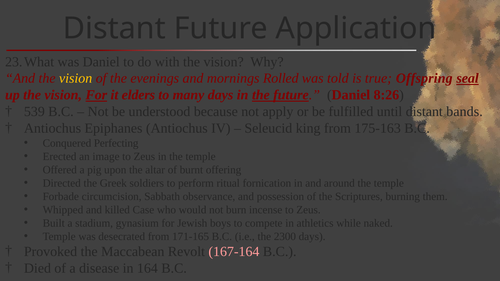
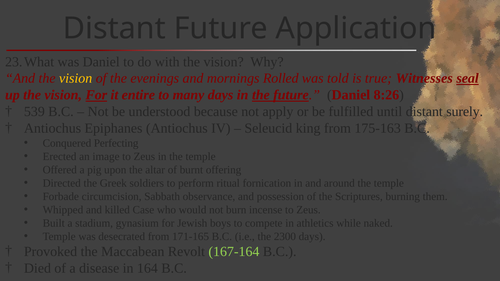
Offspring: Offspring -> Witnesses
elders: elders -> entire
bands: bands -> surely
167-164 colour: pink -> light green
